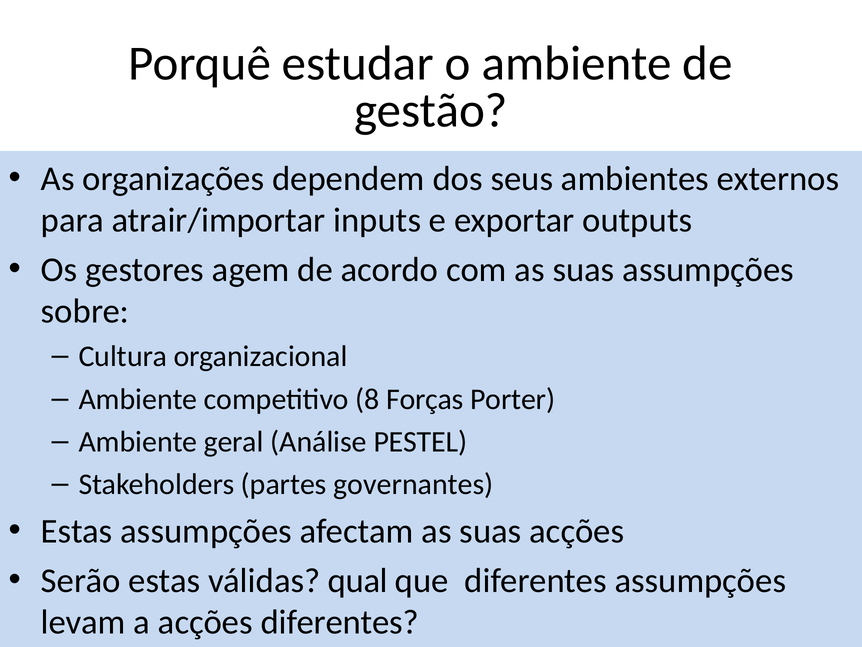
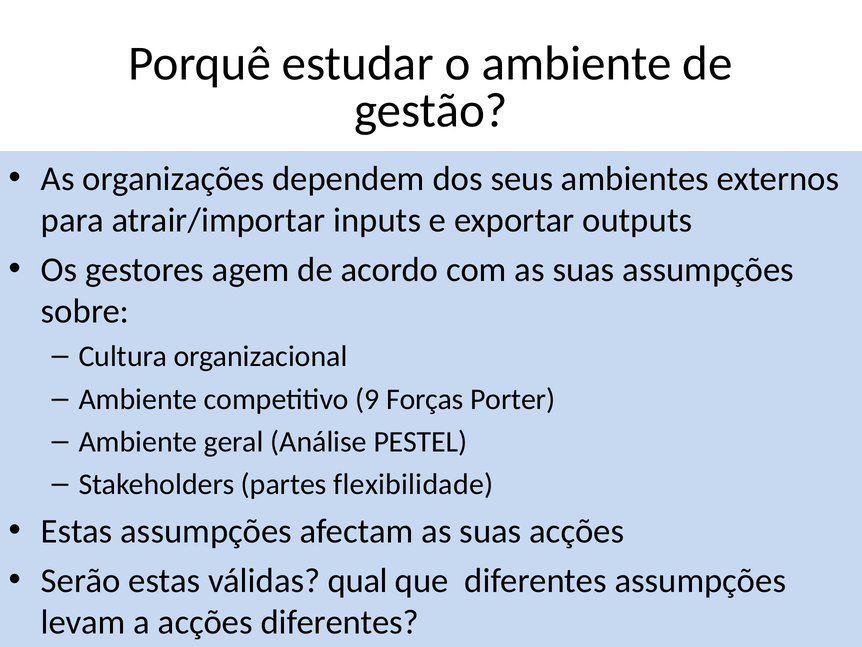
8: 8 -> 9
governantes: governantes -> flexibilidade
